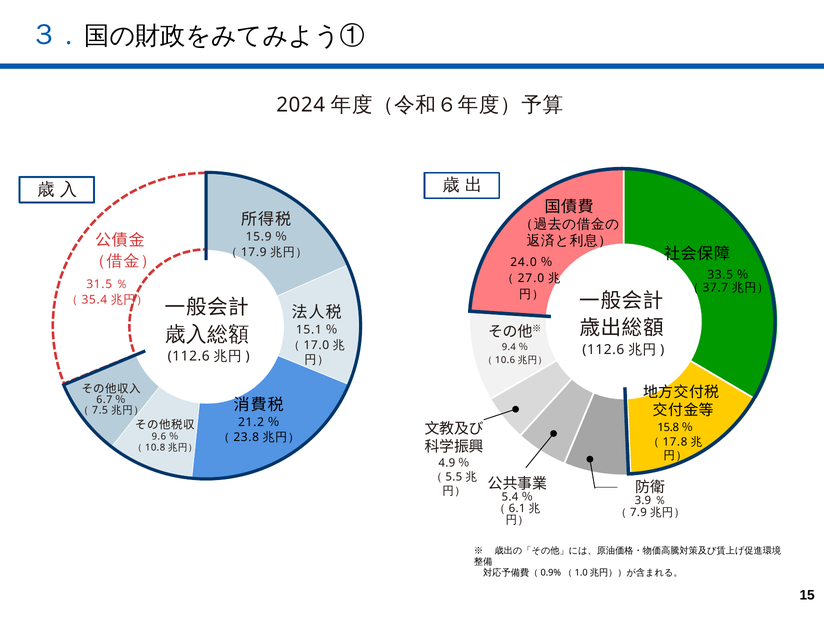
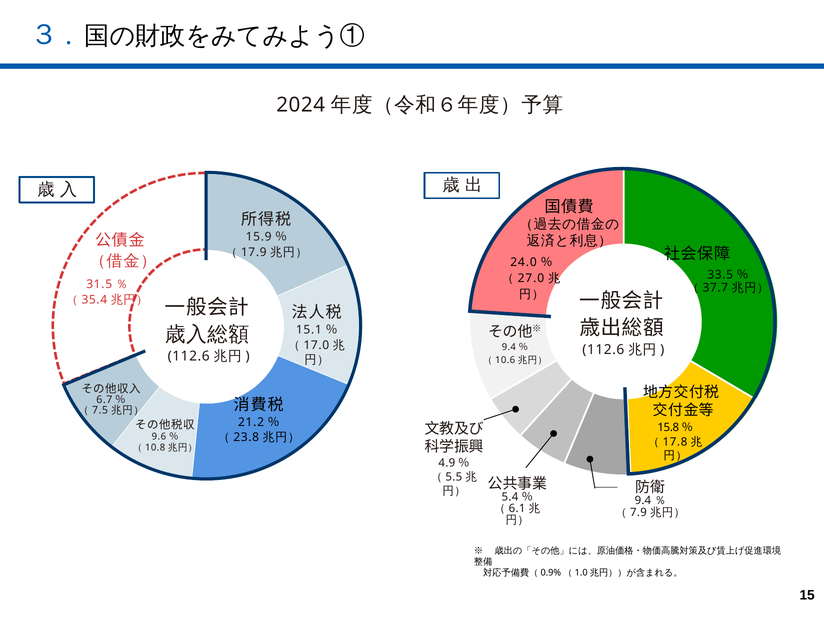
3.9 at (643, 501): 3.9 -> 9.4
